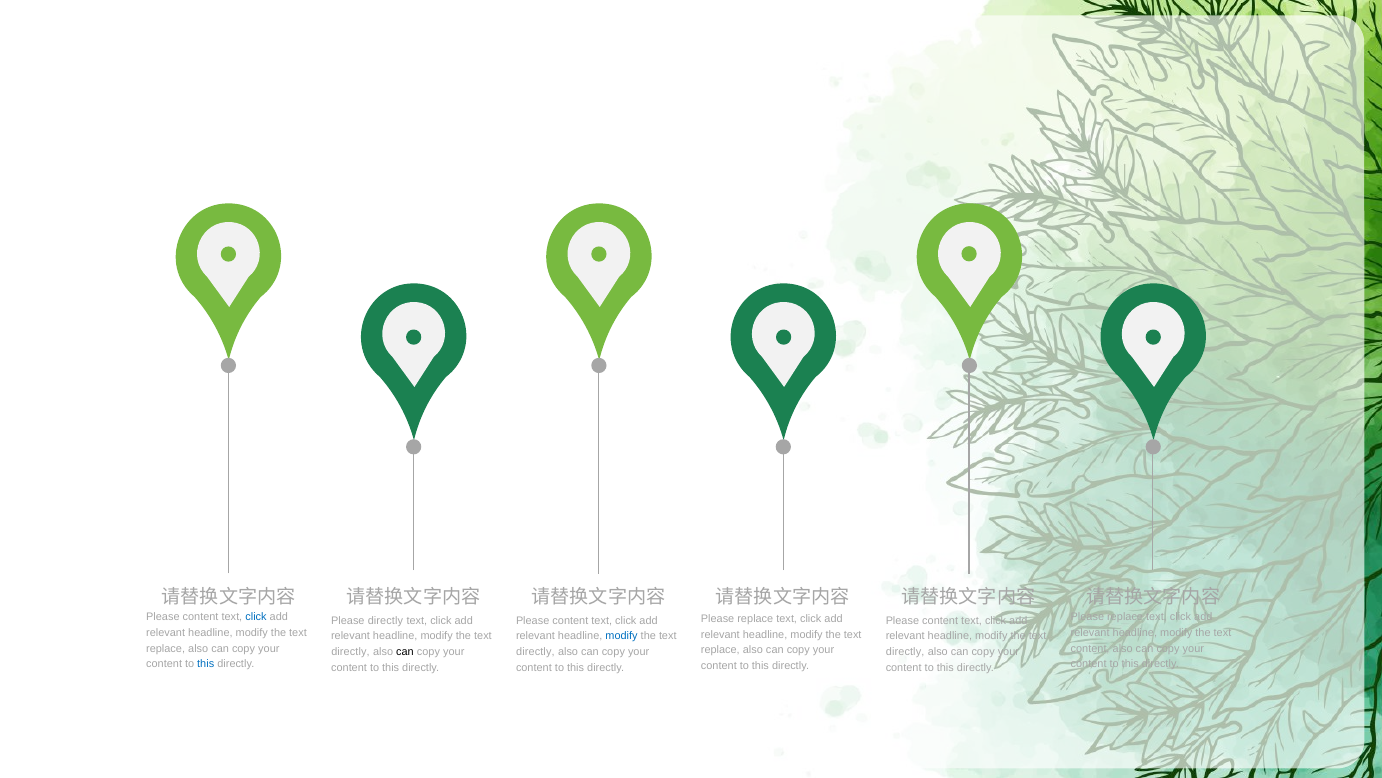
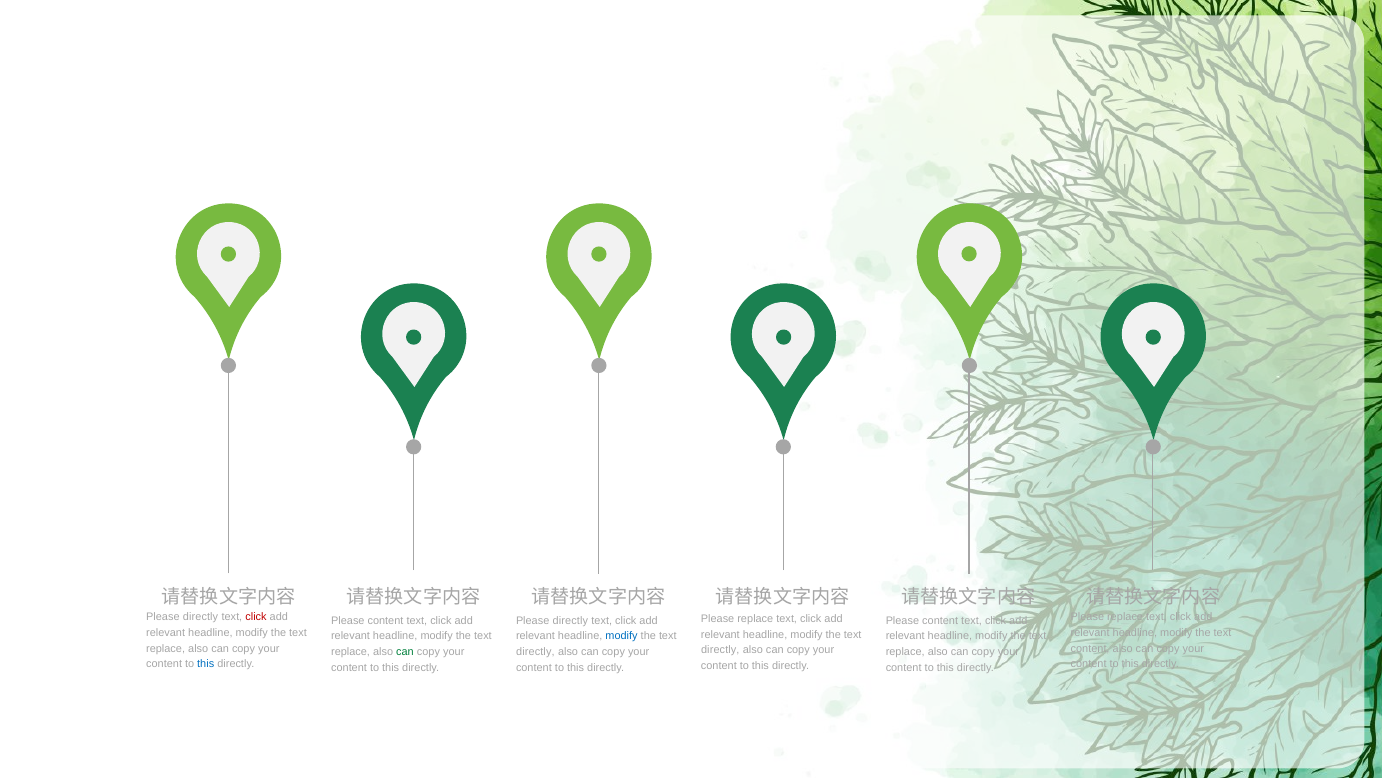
content at (201, 617): content -> directly
click at (256, 617) colour: blue -> red
directly at (385, 620): directly -> content
content at (570, 620): content -> directly
replace at (720, 650): replace -> directly
directly at (350, 651): directly -> replace
can at (405, 651) colour: black -> green
directly at (905, 651): directly -> replace
